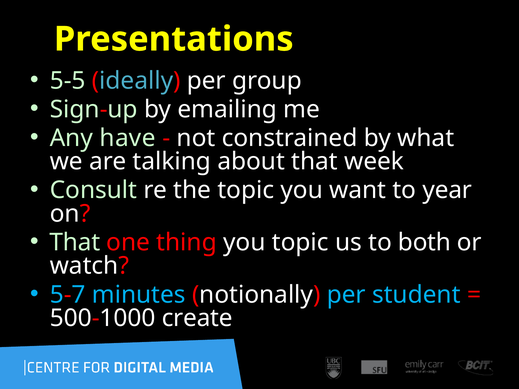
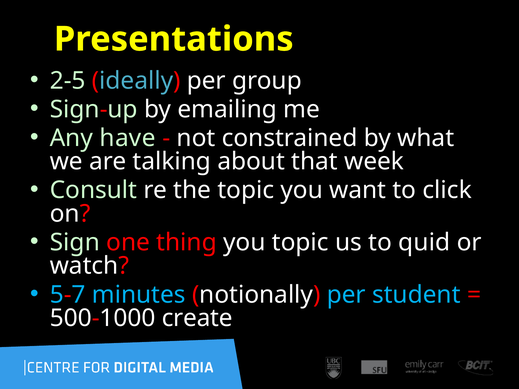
5-5: 5-5 -> 2-5
year: year -> click
That at (75, 243): That -> Sign
both: both -> quid
